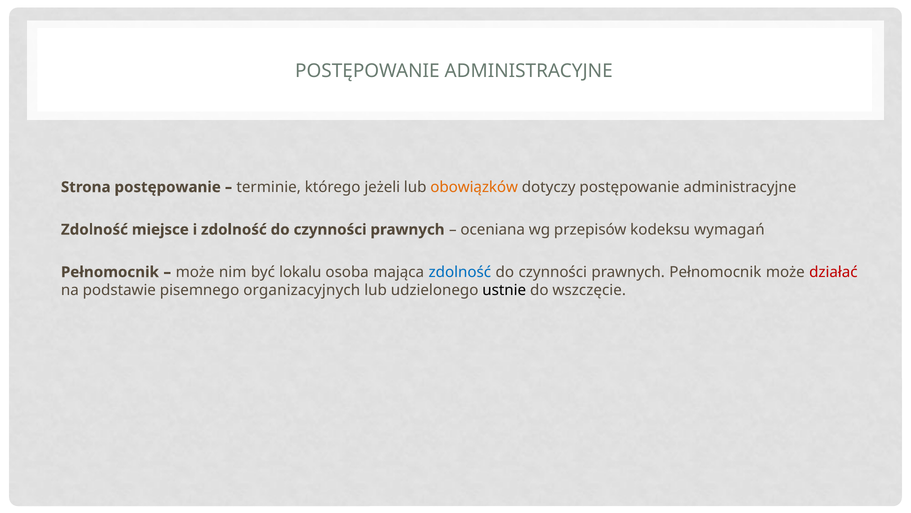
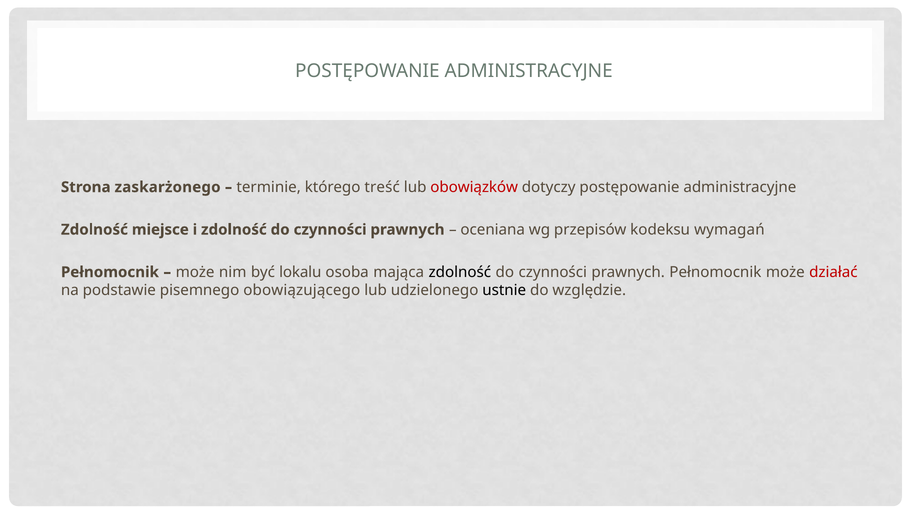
Strona postępowanie: postępowanie -> zaskarżonego
jeżeli: jeżeli -> treść
obowiązków colour: orange -> red
zdolność at (460, 272) colour: blue -> black
organizacyjnych: organizacyjnych -> obowiązującego
wszczęcie: wszczęcie -> względzie
